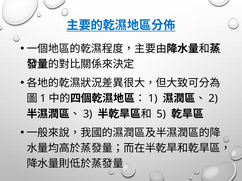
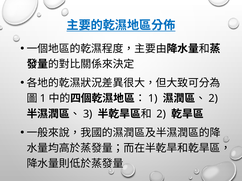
5 at (161, 114): 5 -> 2
